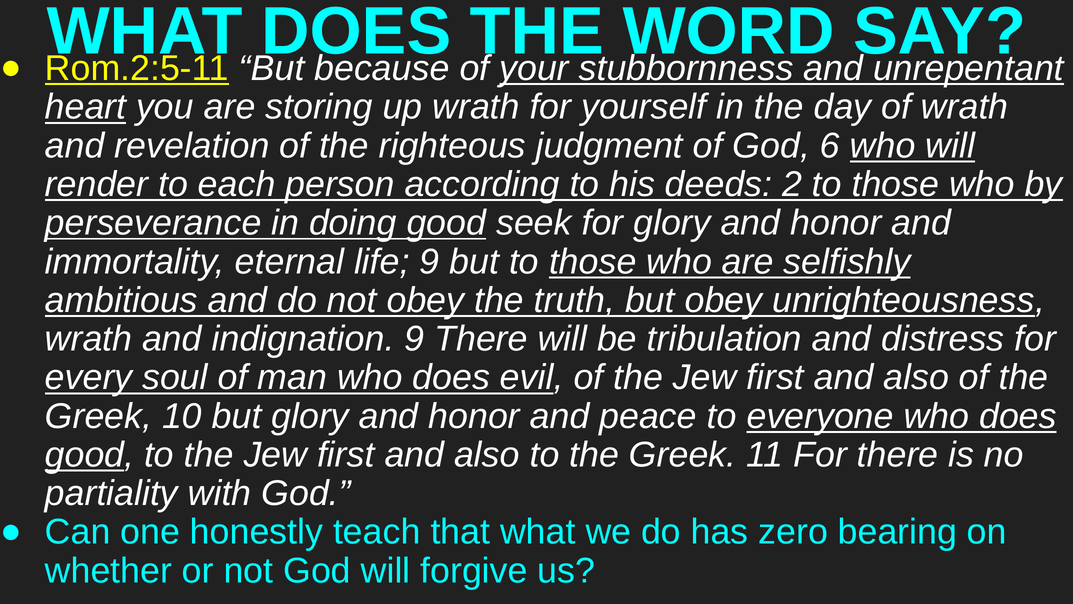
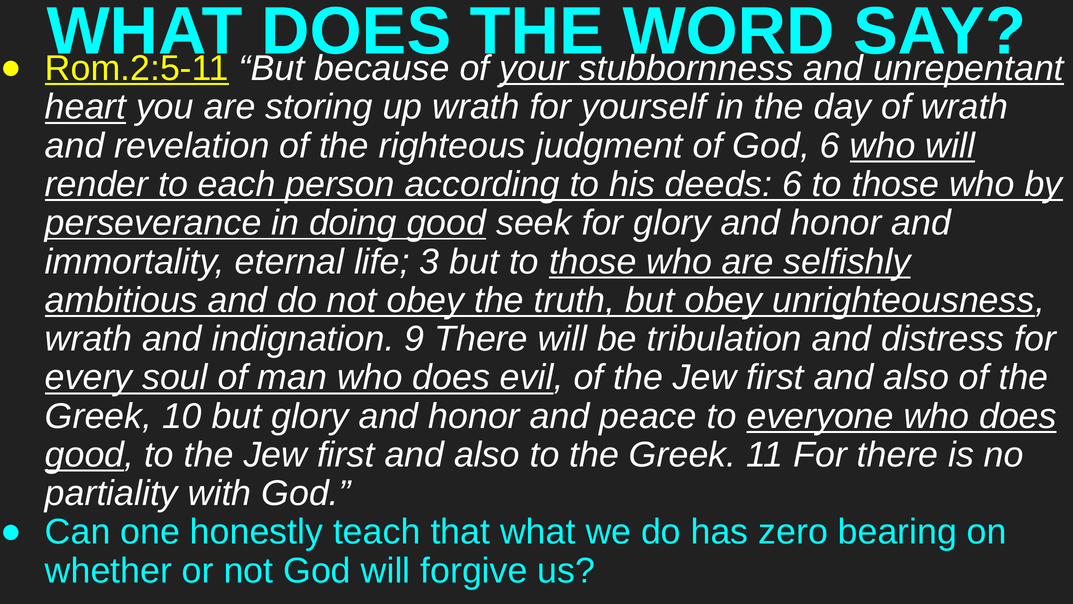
deeds 2: 2 -> 6
life 9: 9 -> 3
